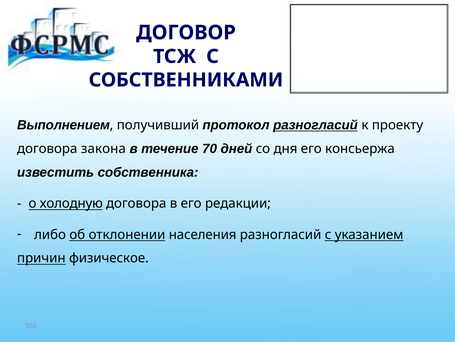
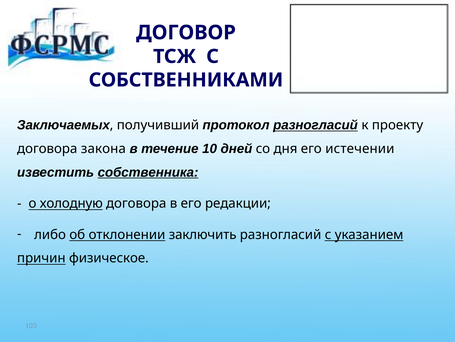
Выполнением: Выполнением -> Заключаемых
70: 70 -> 10
консьержа: консьержа -> истечении
собственника underline: none -> present
населения: населения -> заключить
